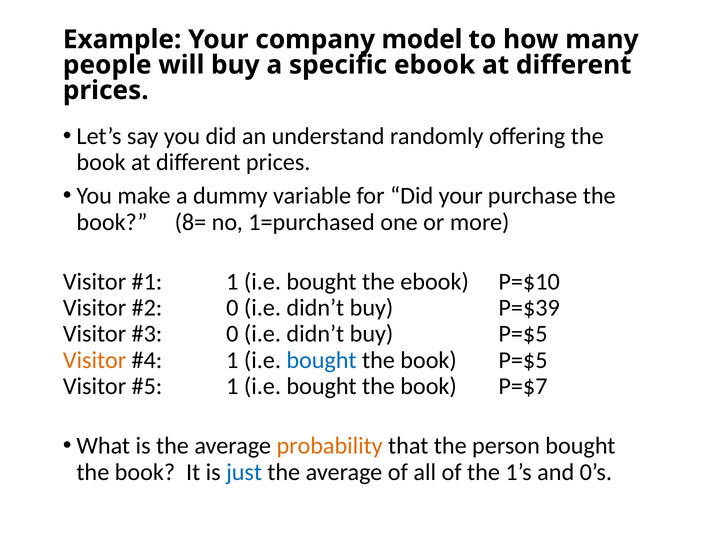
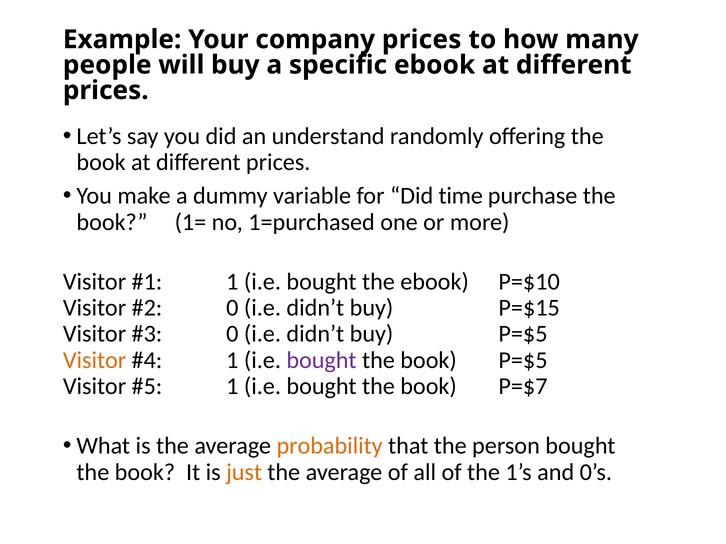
company model: model -> prices
Did your: your -> time
8=: 8= -> 1=
P=$39: P=$39 -> P=$15
bought at (322, 360) colour: blue -> purple
just colour: blue -> orange
